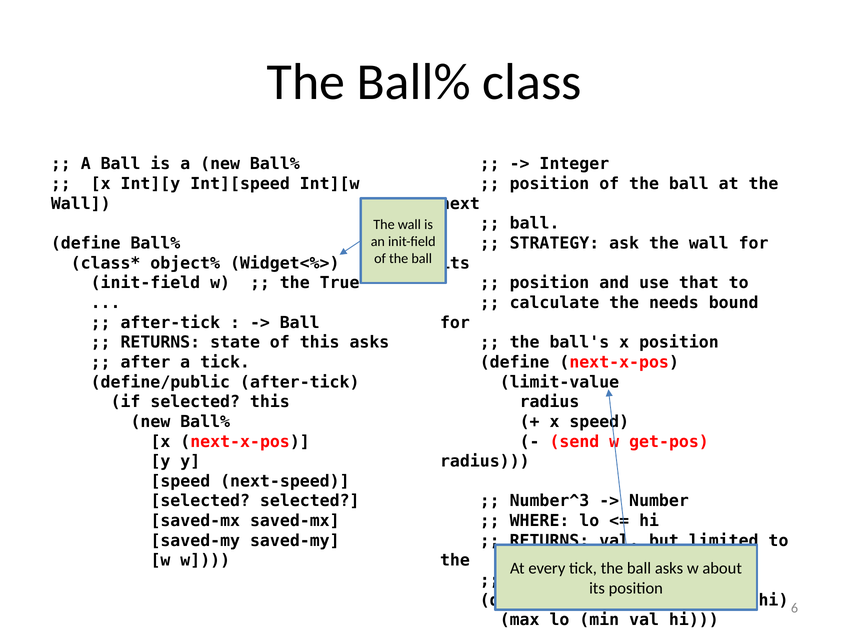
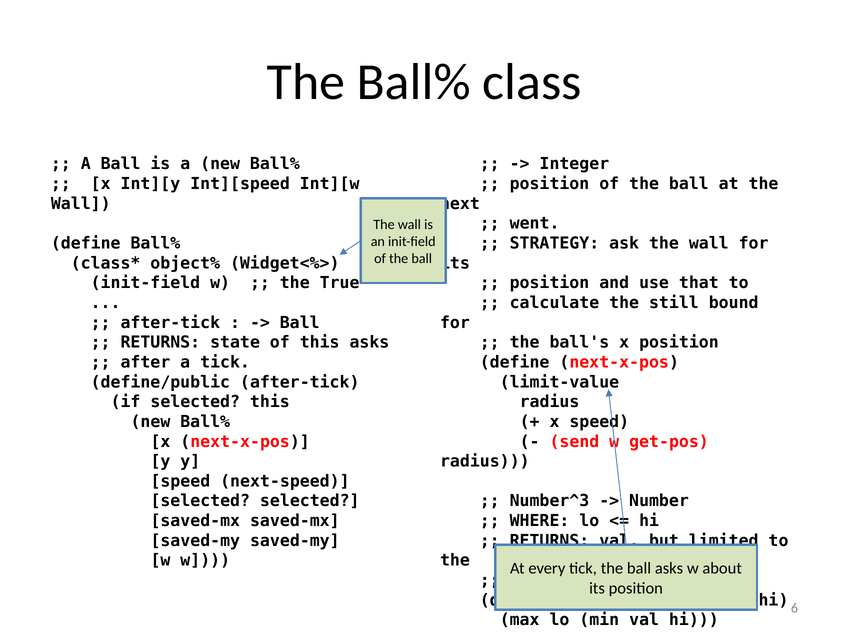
ball at (535, 223): ball -> went
needs: needs -> still
